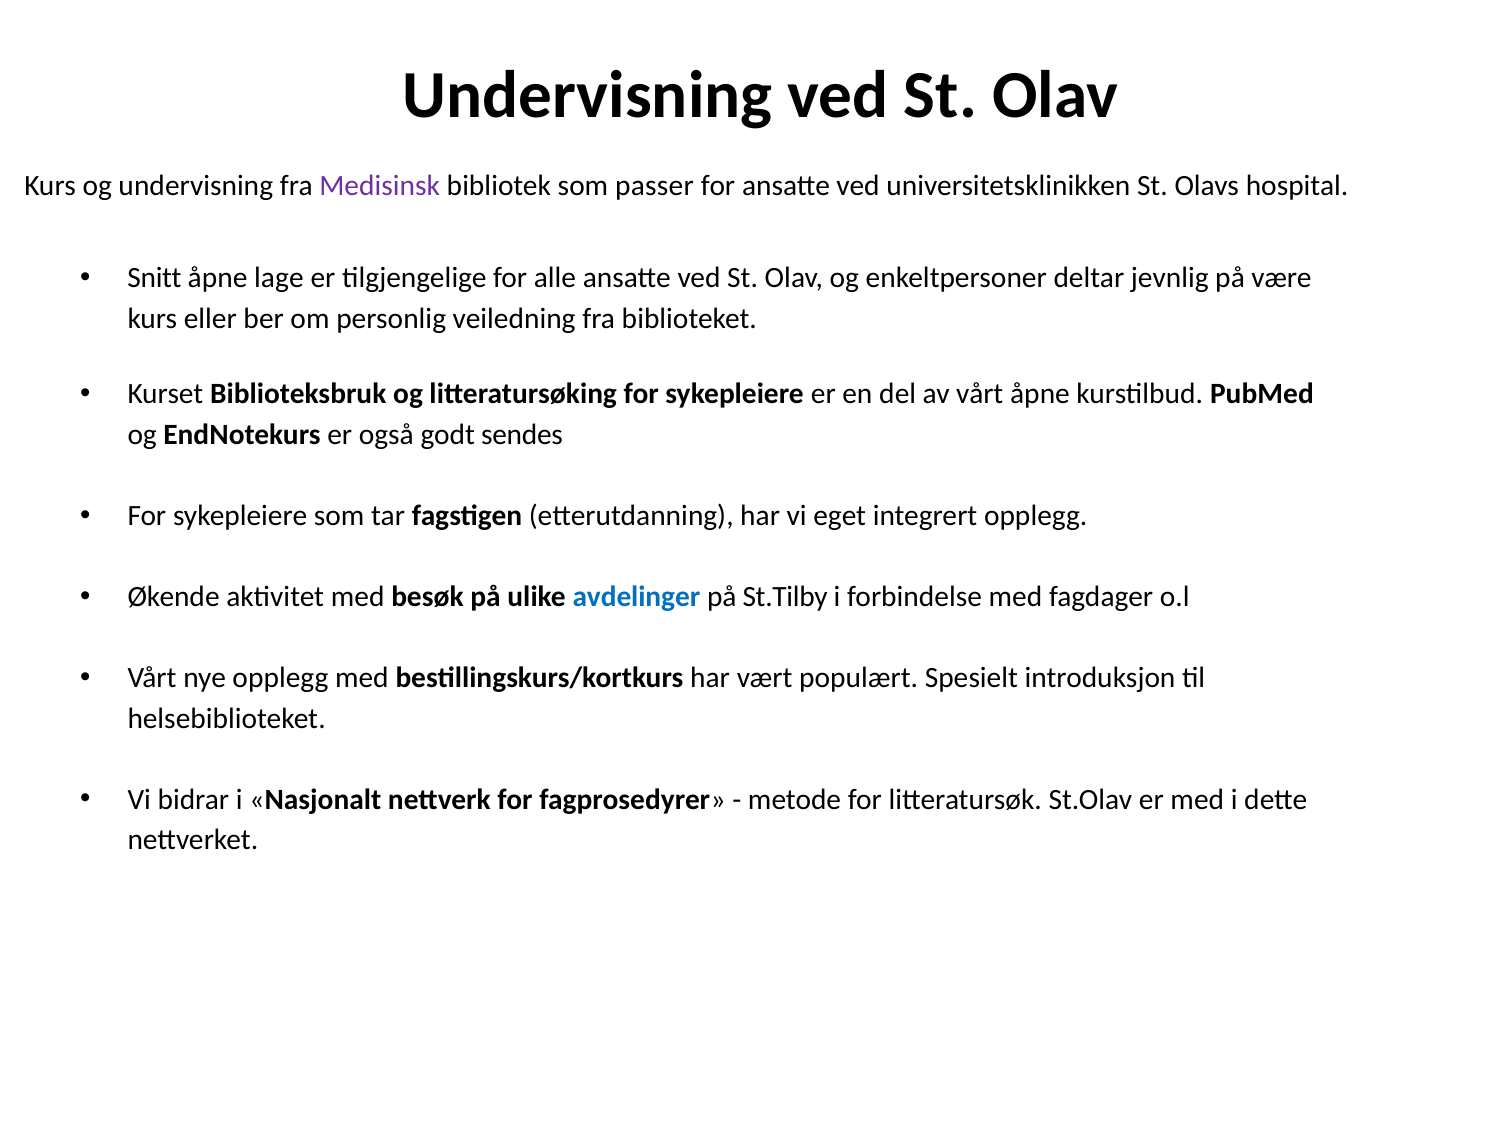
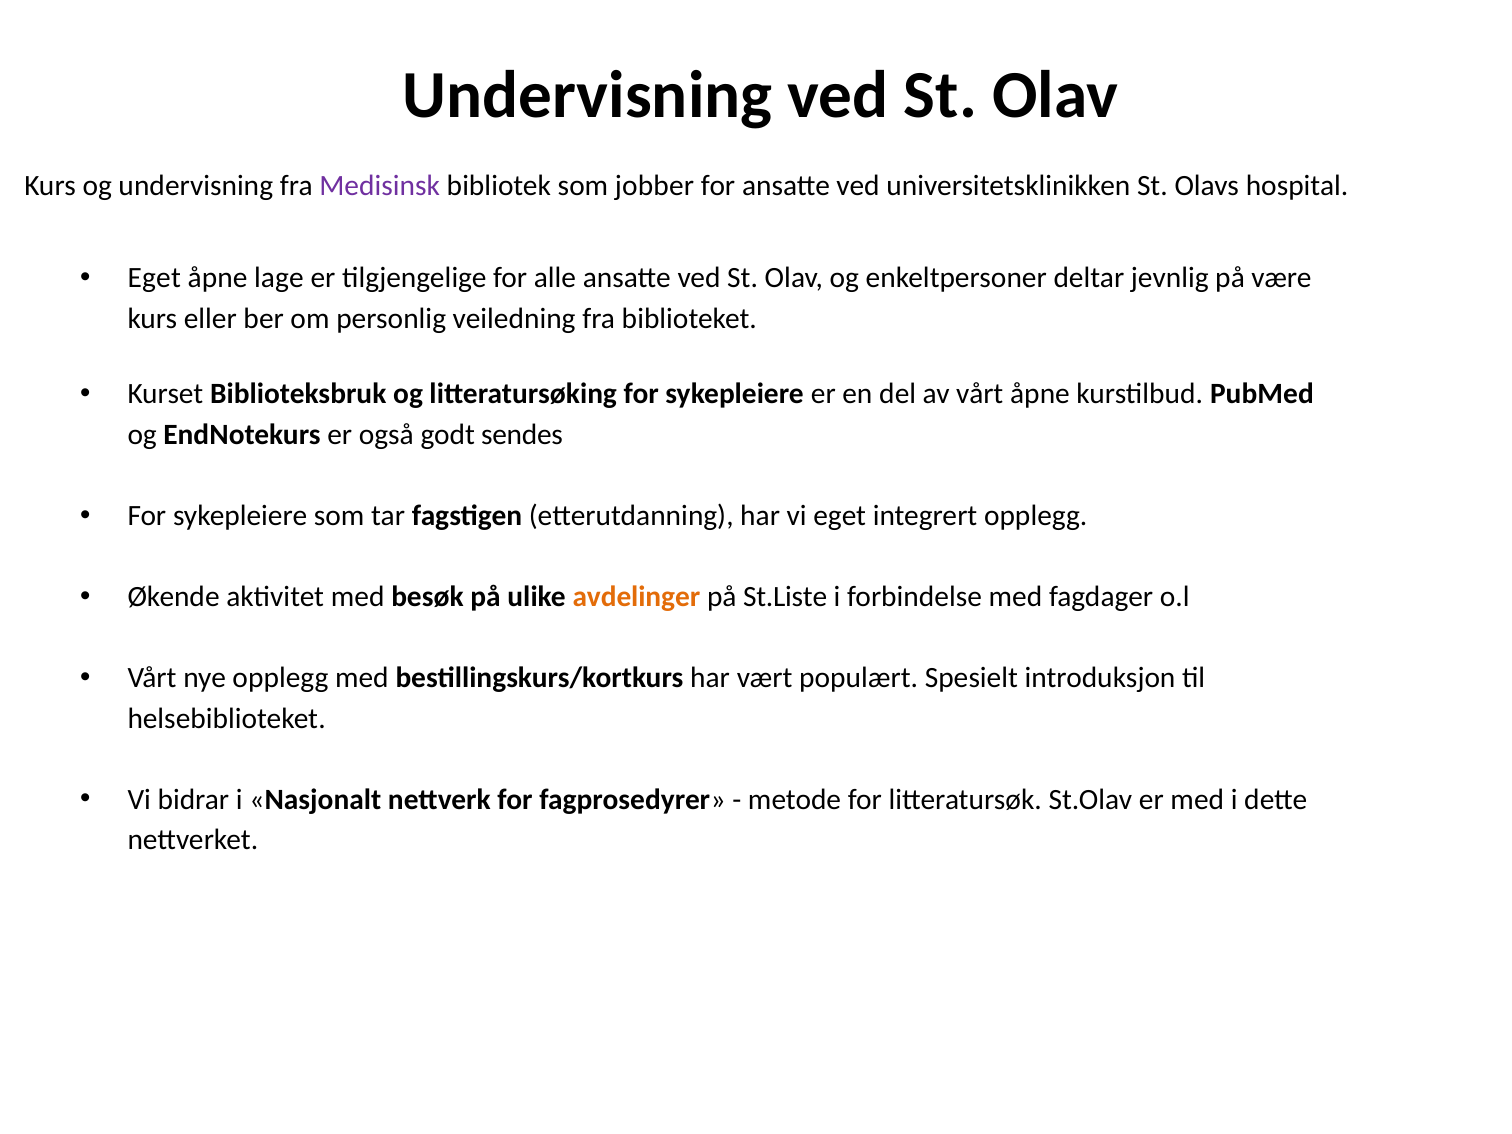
passer: passer -> jobber
Snitt at (154, 278): Snitt -> Eget
avdelinger colour: blue -> orange
St.Tilby: St.Tilby -> St.Liste
